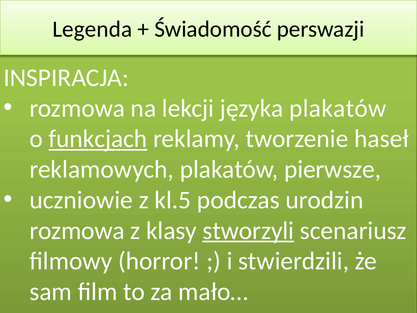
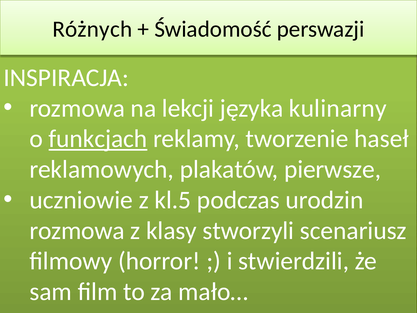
Legenda: Legenda -> Różnych
języka plakatów: plakatów -> kulinarny
stworzyli underline: present -> none
